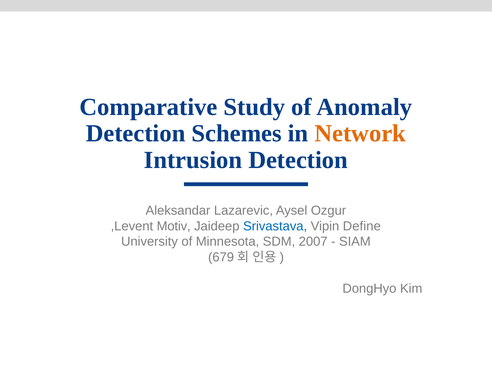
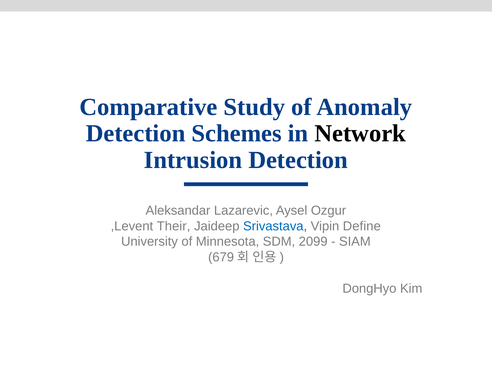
Network colour: orange -> black
Motiv: Motiv -> Their
2007: 2007 -> 2099
